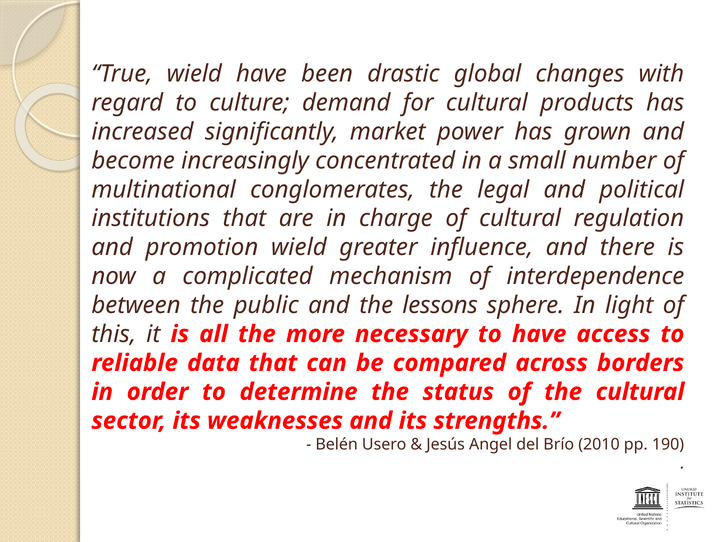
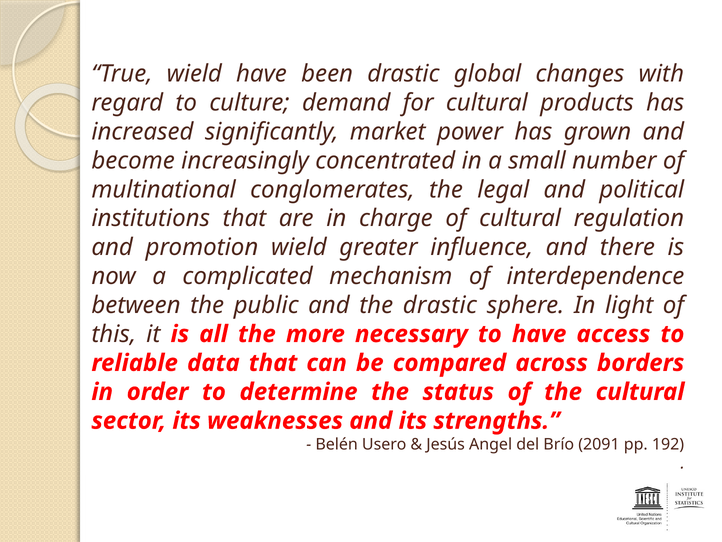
the lessons: lessons -> drastic
2010: 2010 -> 2091
190: 190 -> 192
